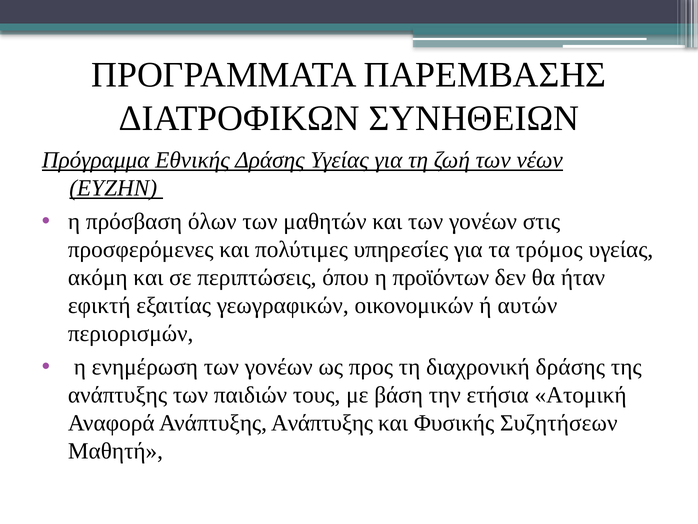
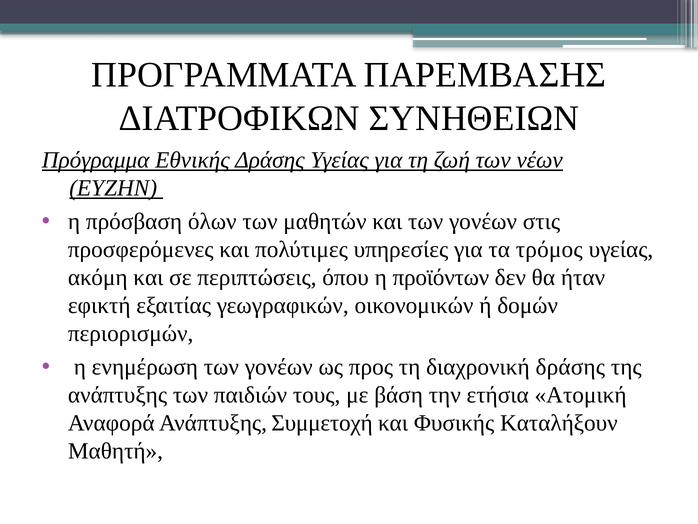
αυτών: αυτών -> δομών
Ανάπτυξης Ανάπτυξης: Ανάπτυξης -> Συμμετοχή
Συζητήσεων: Συζητήσεων -> Καταλήξουν
